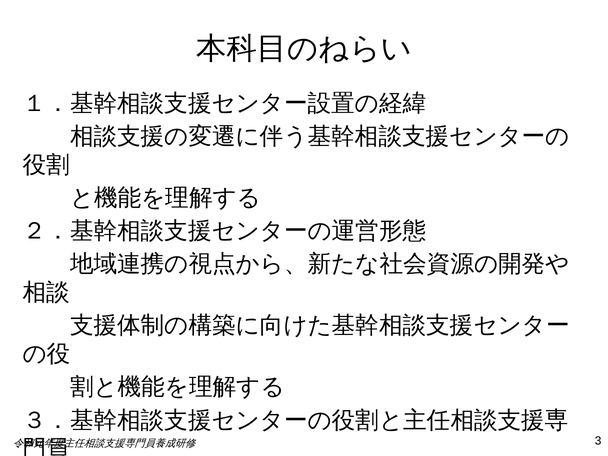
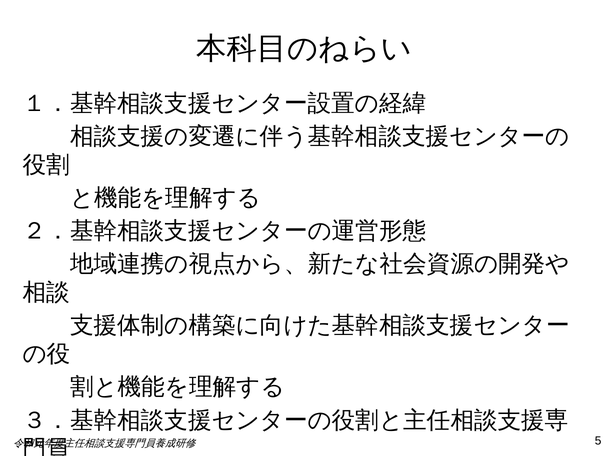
3: 3 -> 5
